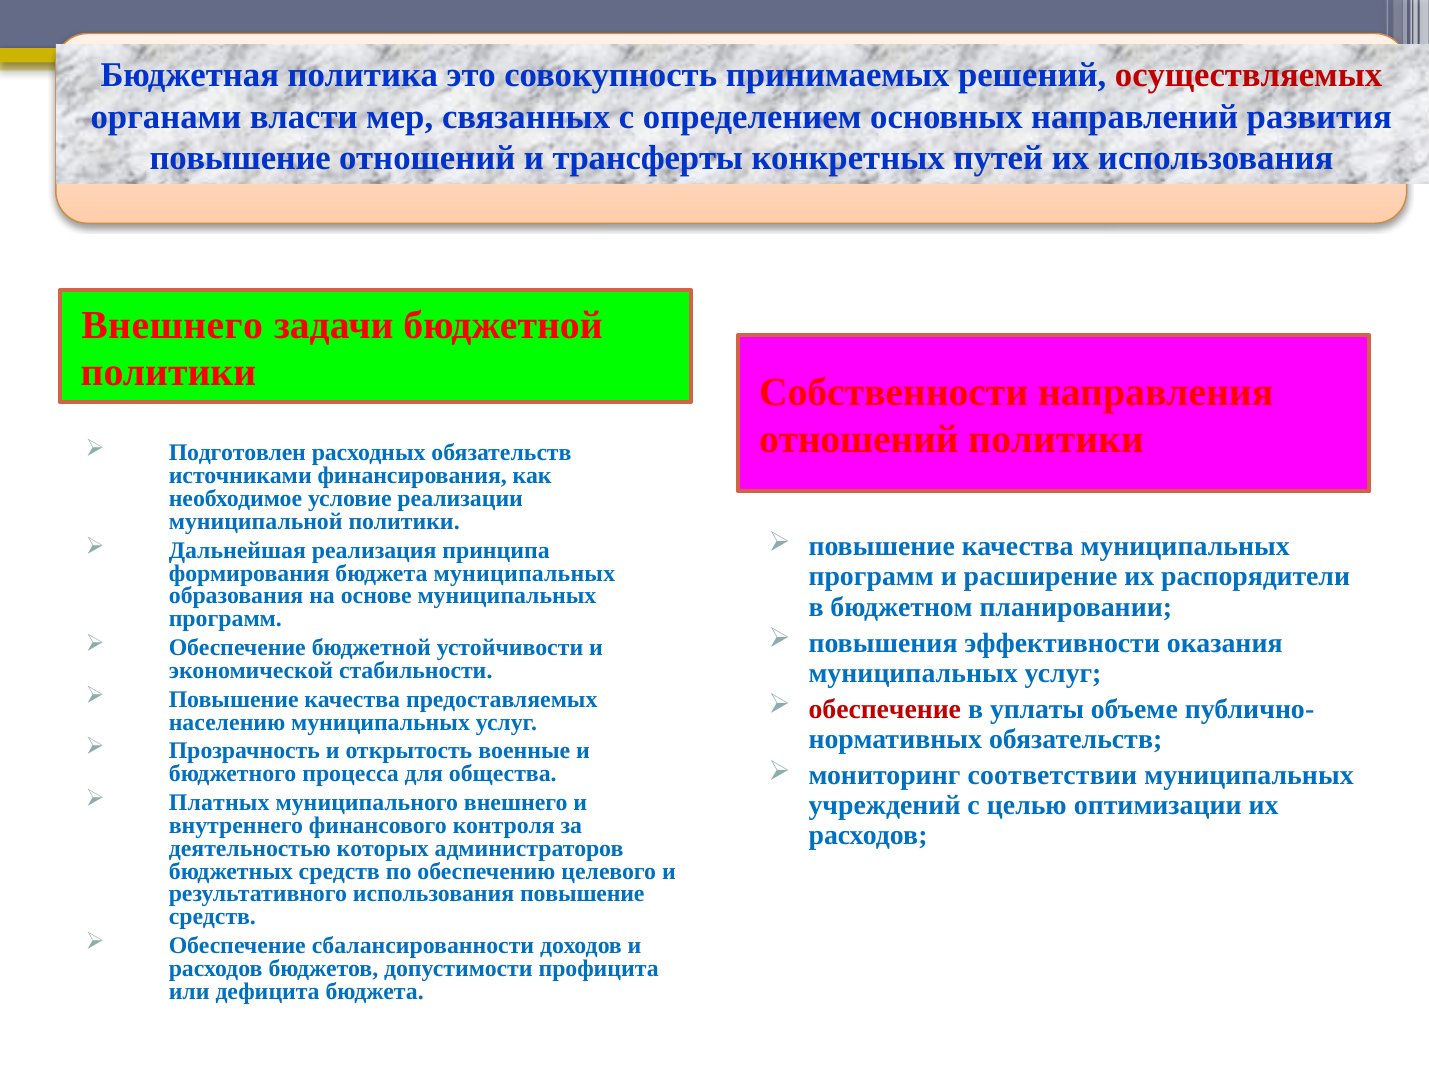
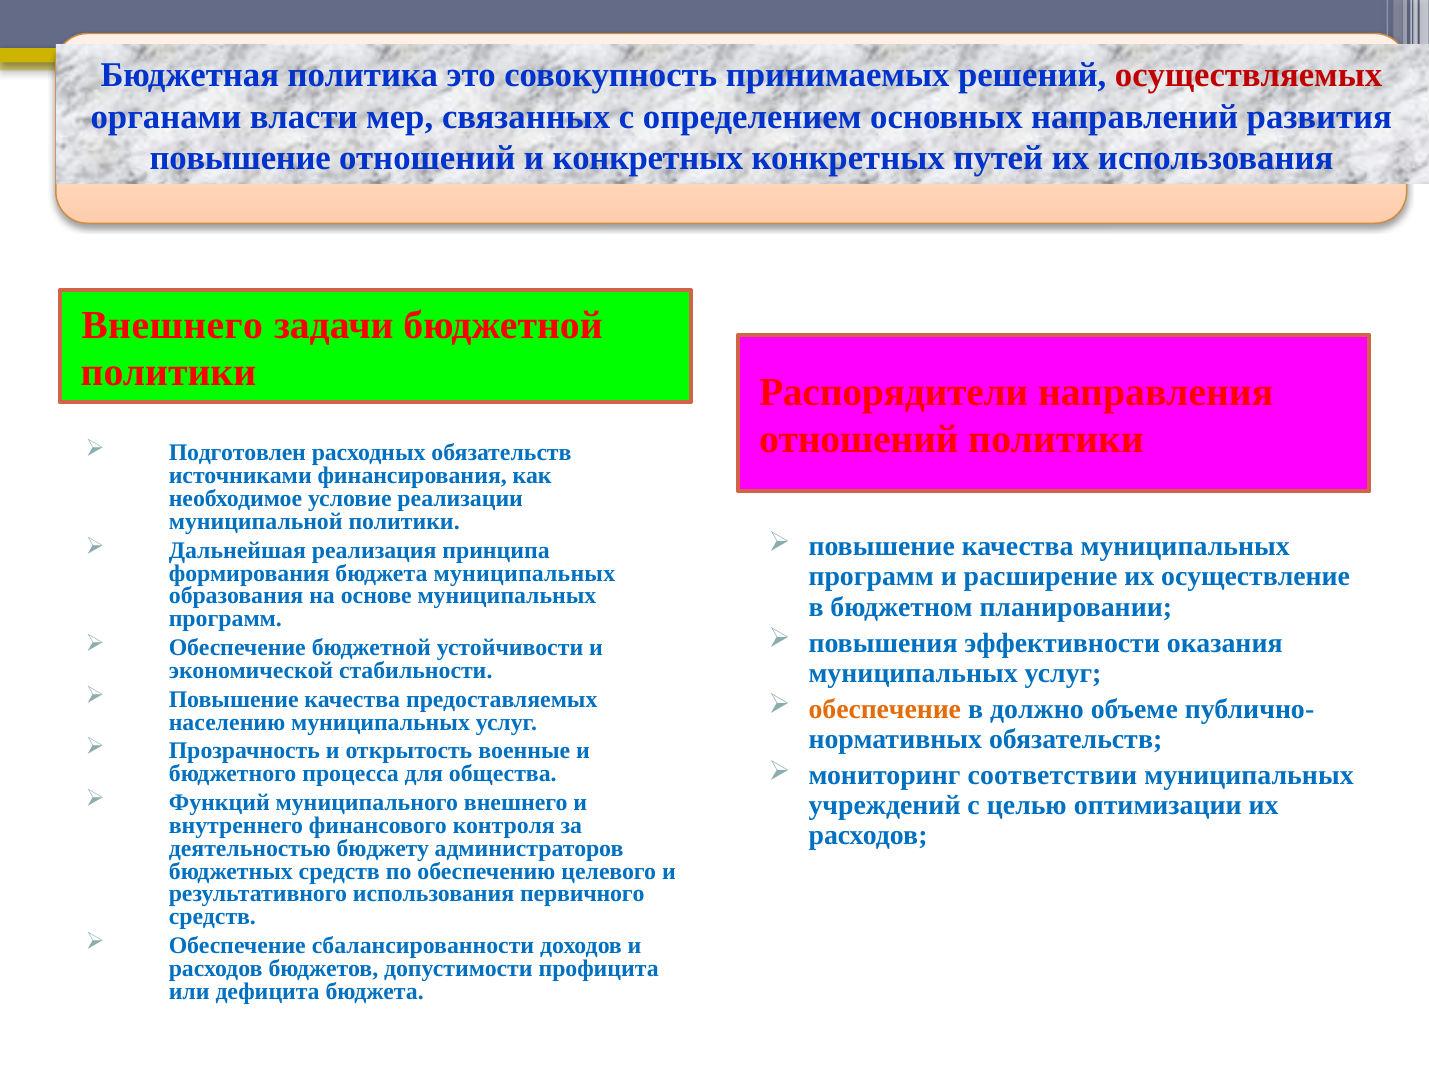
и трансферты: трансферты -> конкретных
Собственности: Собственности -> Распорядители
распорядители: распорядители -> осуществление
обеспечение at (885, 709) colour: red -> orange
уплаты: уплаты -> должно
Платных: Платных -> Функций
которых: которых -> бюджету
использования повышение: повышение -> первичного
